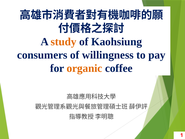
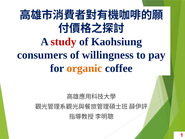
study colour: orange -> red
